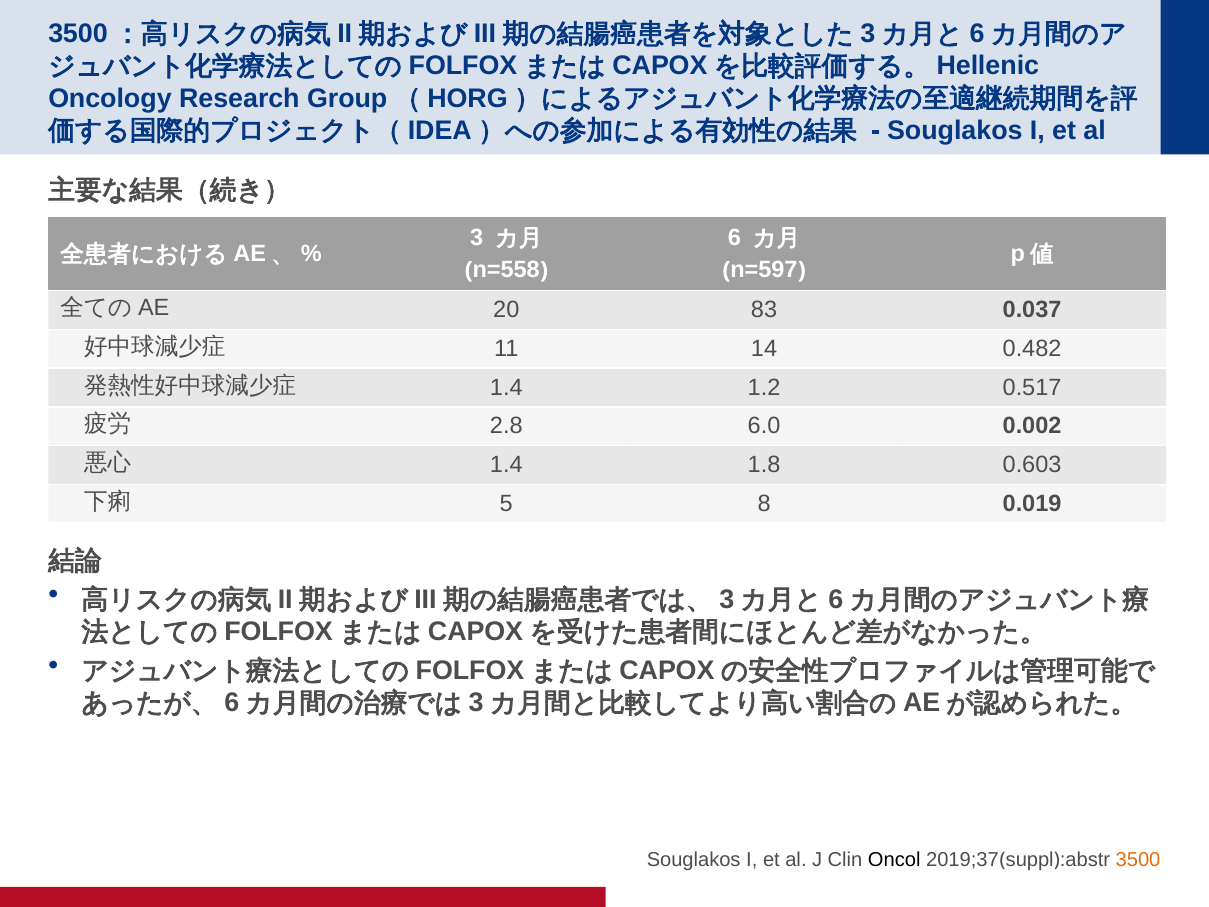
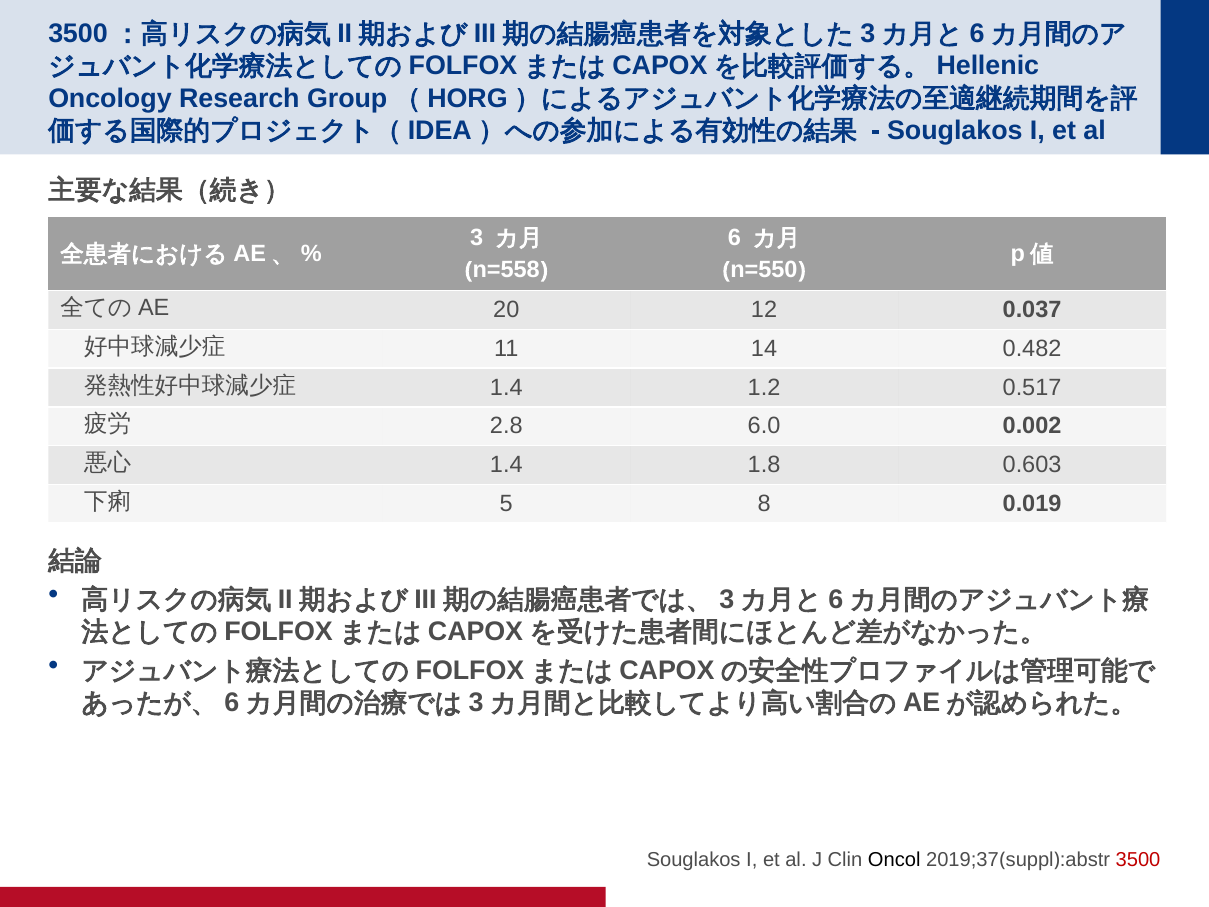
n=597: n=597 -> n=550
83: 83 -> 12
3500 colour: orange -> red
